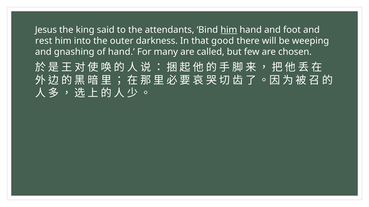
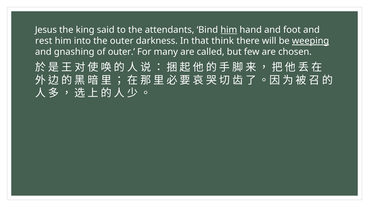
good: good -> think
weeping underline: none -> present
of hand: hand -> outer
